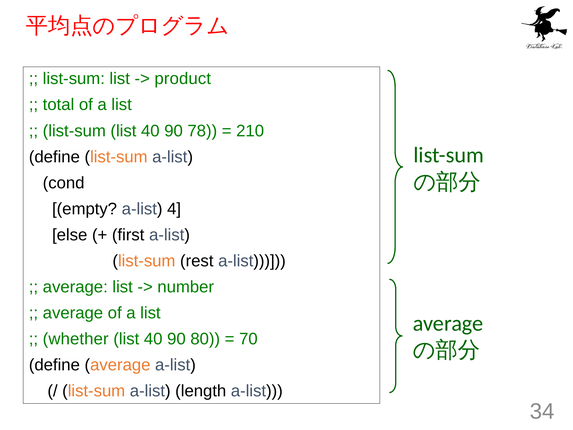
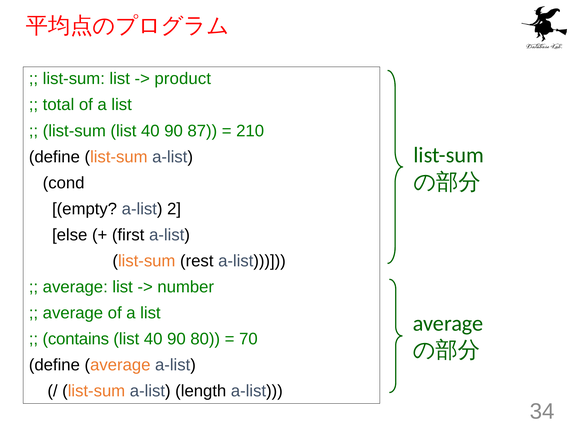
78: 78 -> 87
4: 4 -> 2
whether: whether -> contains
